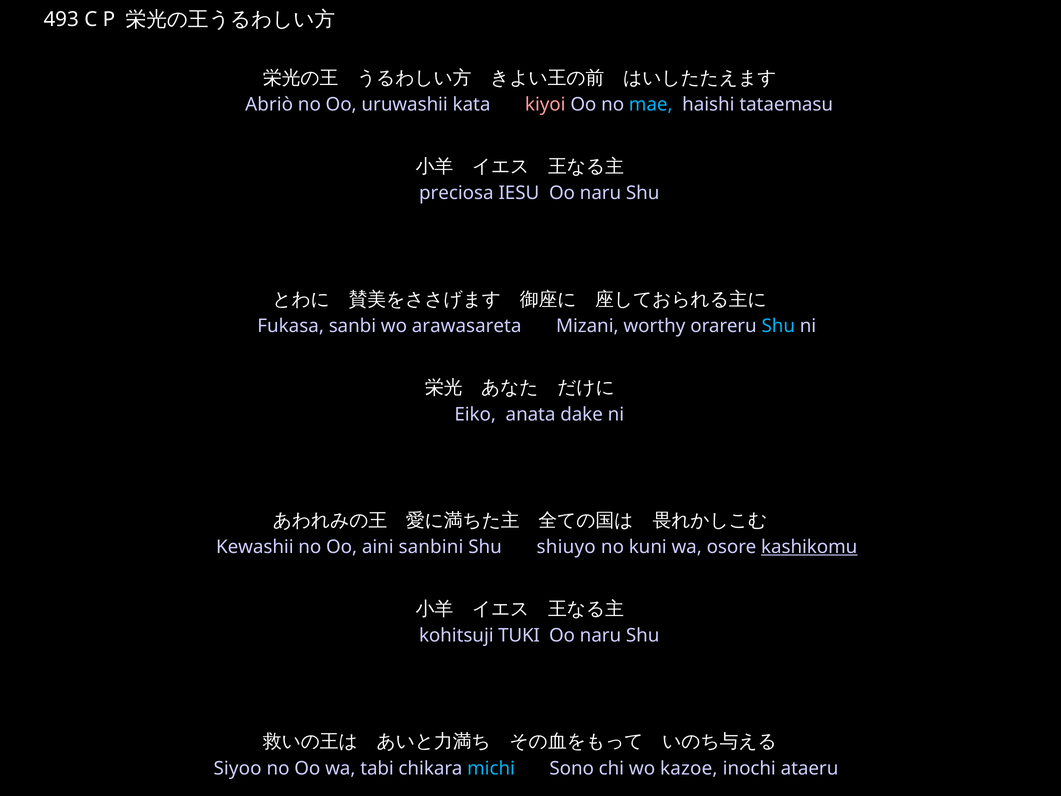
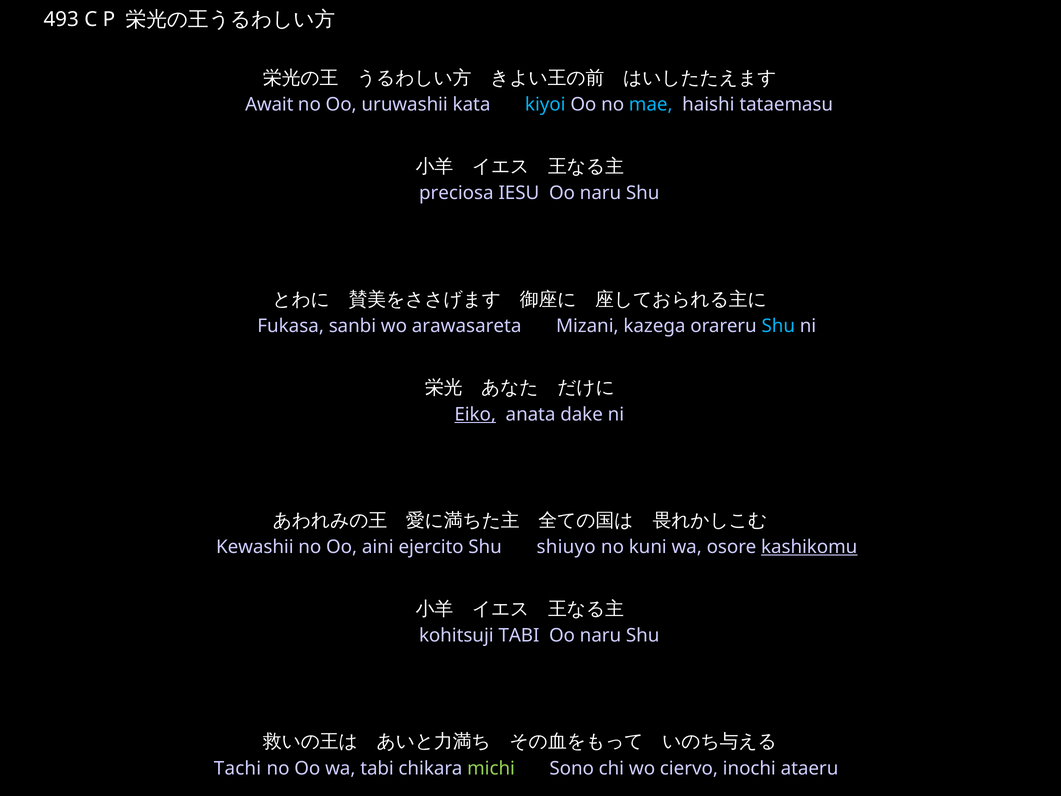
Abriò: Abriò -> Await
kiyoi colour: pink -> light blue
worthy: worthy -> kazega
Eiko underline: none -> present
sanbini: sanbini -> ejercito
kohitsuji TUKI: TUKI -> TABI
Siyoo: Siyoo -> Tachi
michi colour: light blue -> light green
kazoe: kazoe -> ciervo
